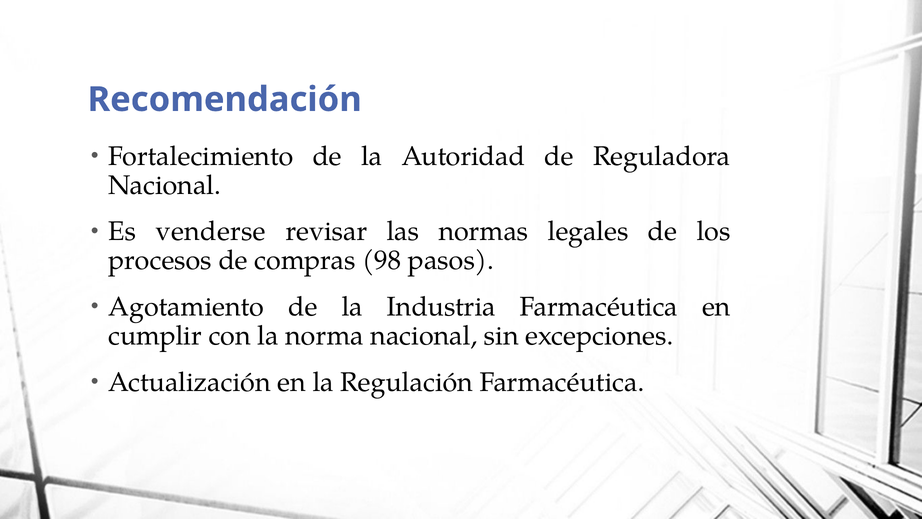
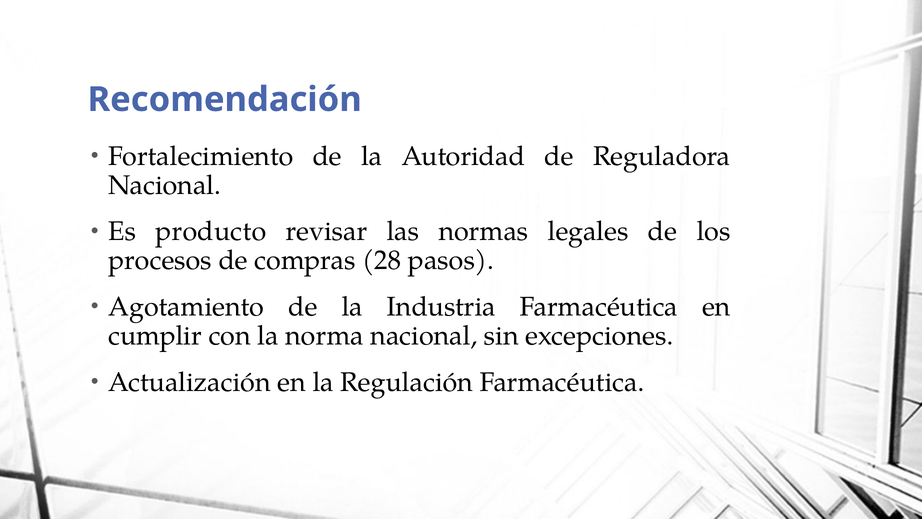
venderse: venderse -> producto
98: 98 -> 28
